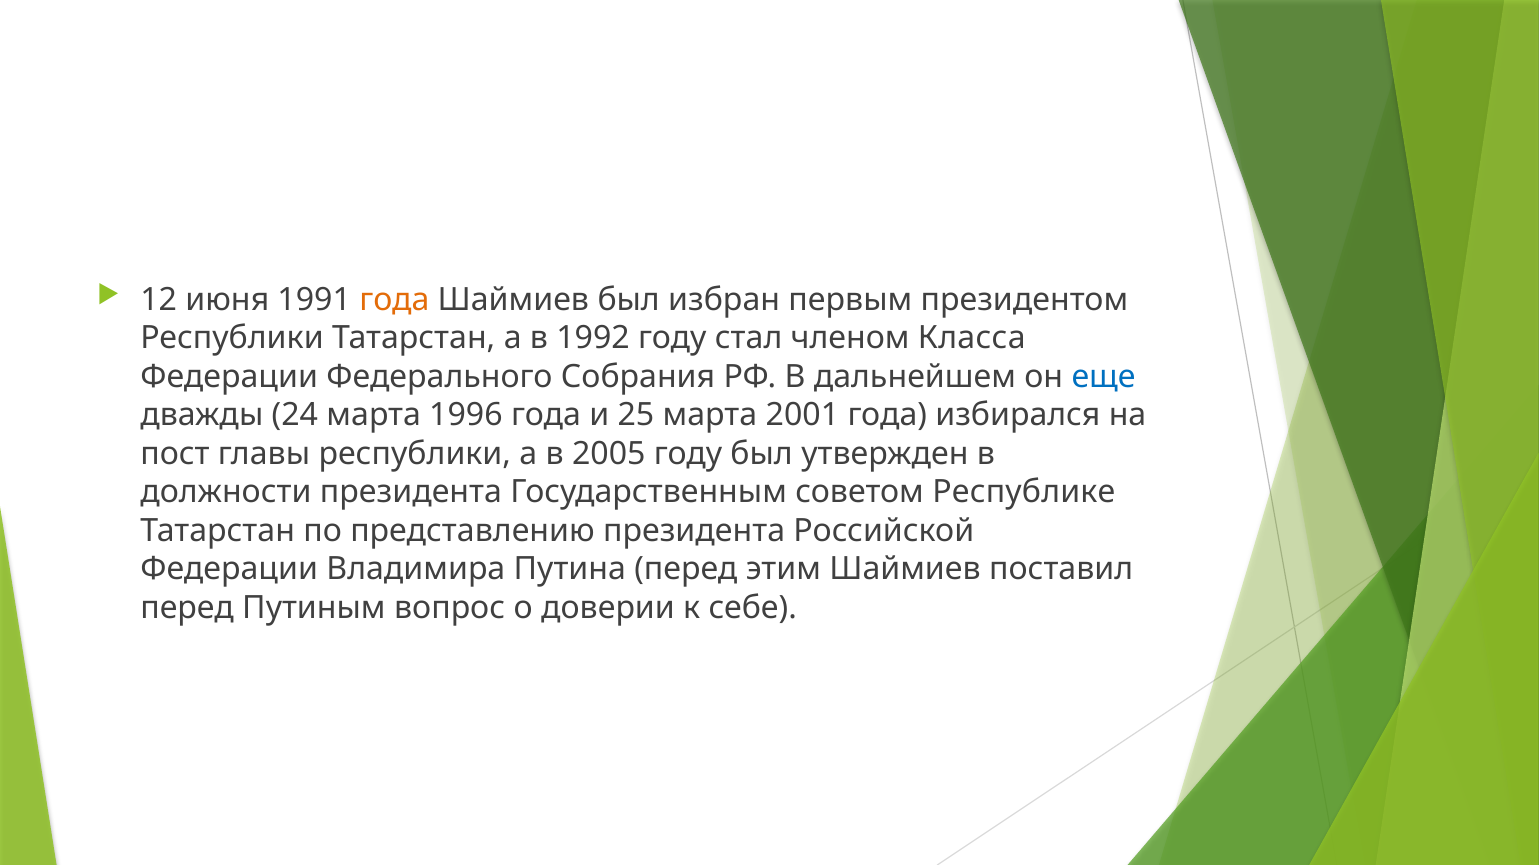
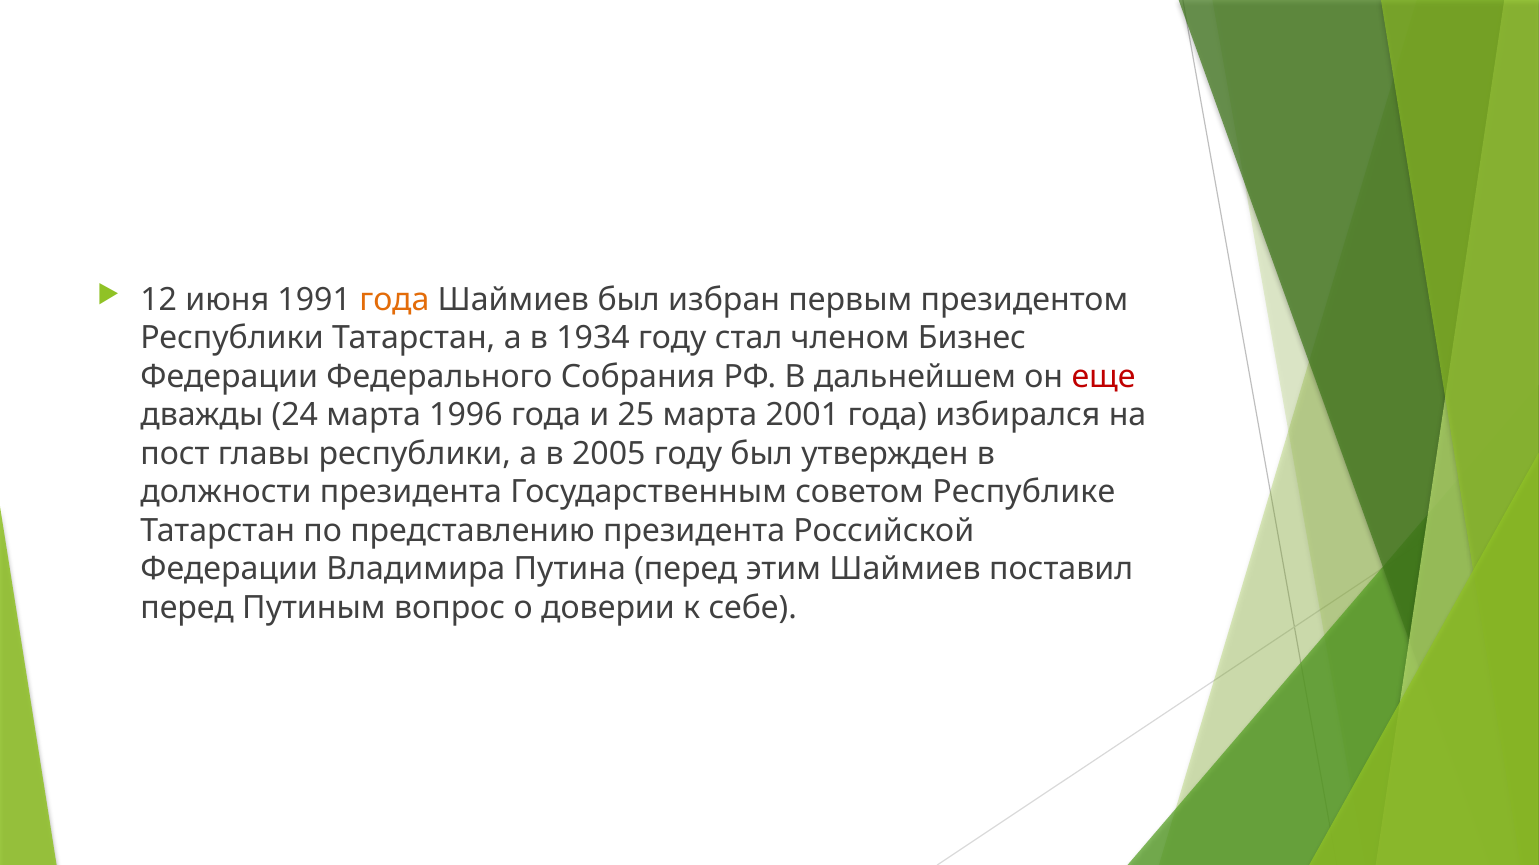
1992: 1992 -> 1934
Класса: Класса -> Бизнес
еще colour: blue -> red
